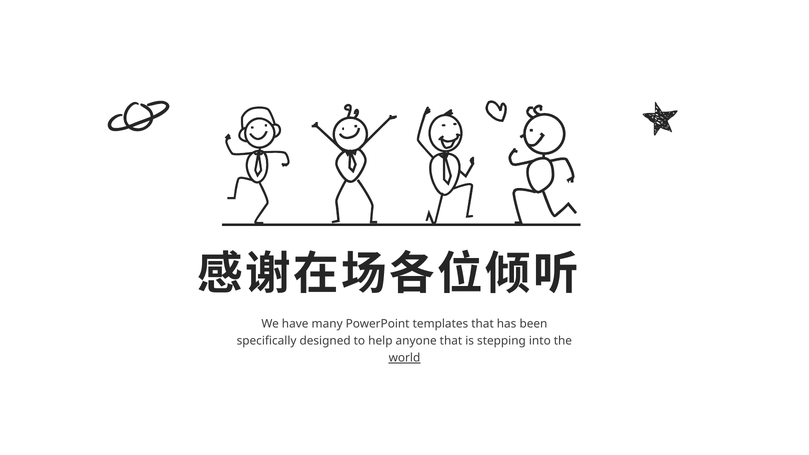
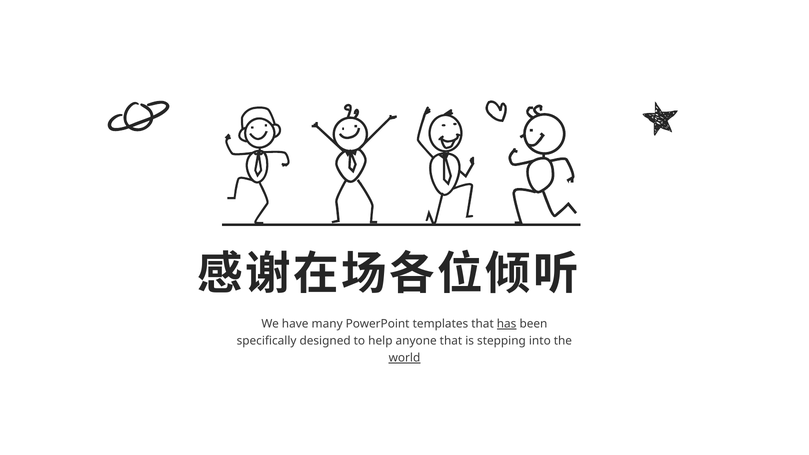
has underline: none -> present
